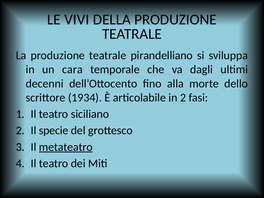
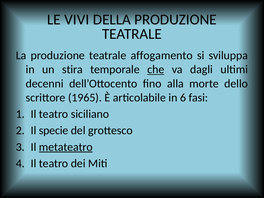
pirandelliano: pirandelliano -> affogamento
cara: cara -> stira
che underline: none -> present
1934: 1934 -> 1965
in 2: 2 -> 6
